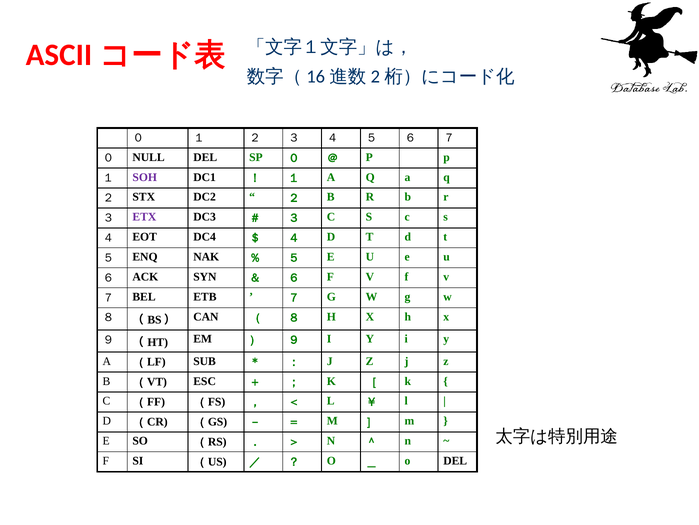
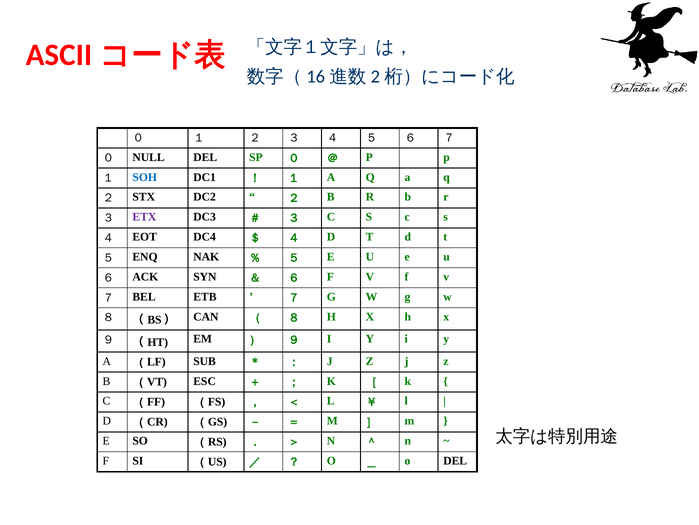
SOH colour: purple -> blue
